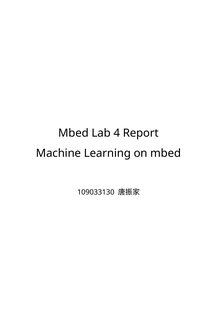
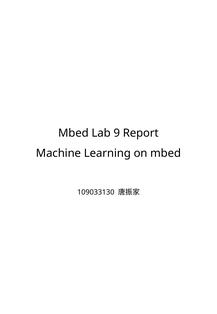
4: 4 -> 9
